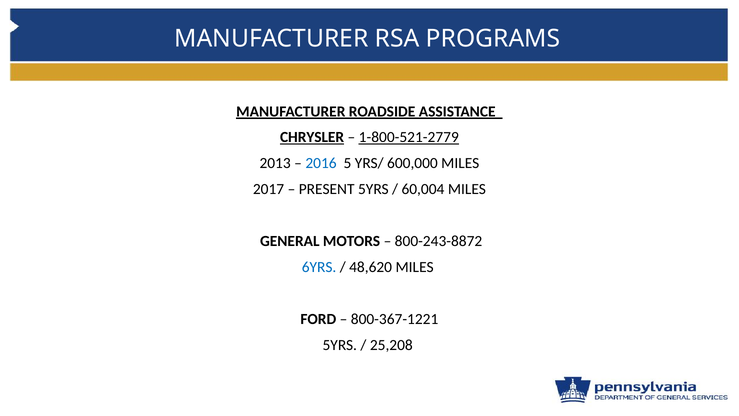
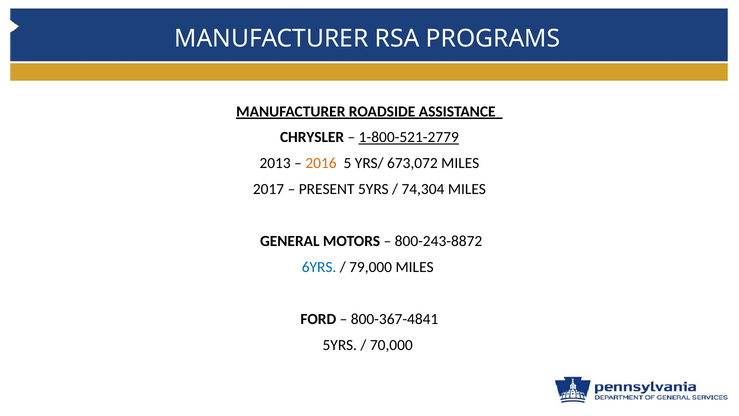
CHRYSLER underline: present -> none
2016 colour: blue -> orange
600,000: 600,000 -> 673,072
60,004: 60,004 -> 74,304
48,620: 48,620 -> 79,000
800-367-1221: 800-367-1221 -> 800-367-4841
25,208: 25,208 -> 70,000
